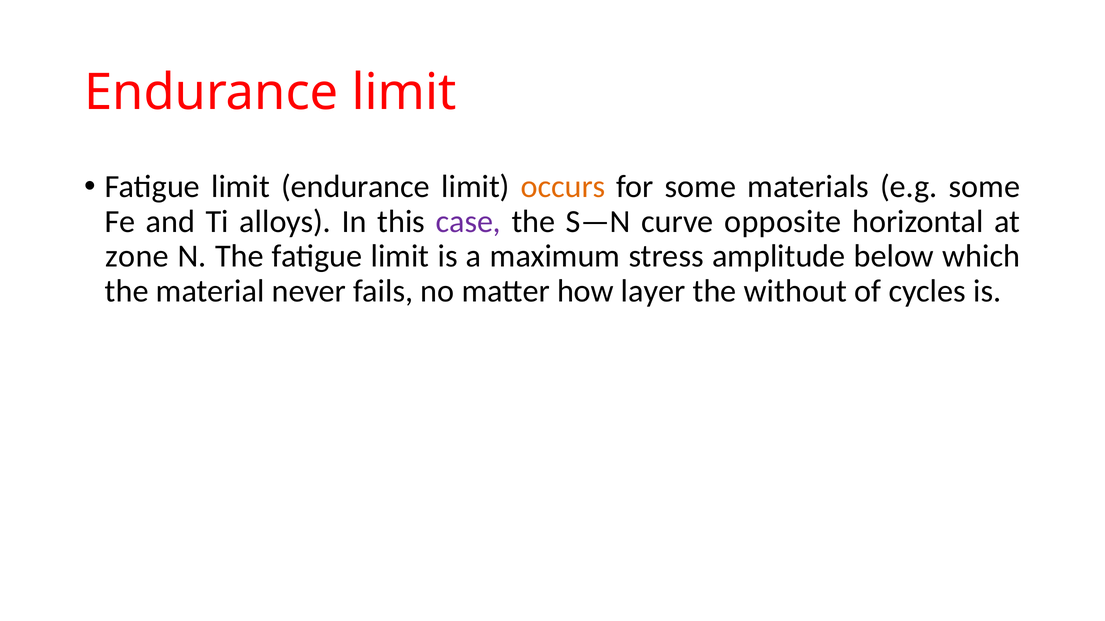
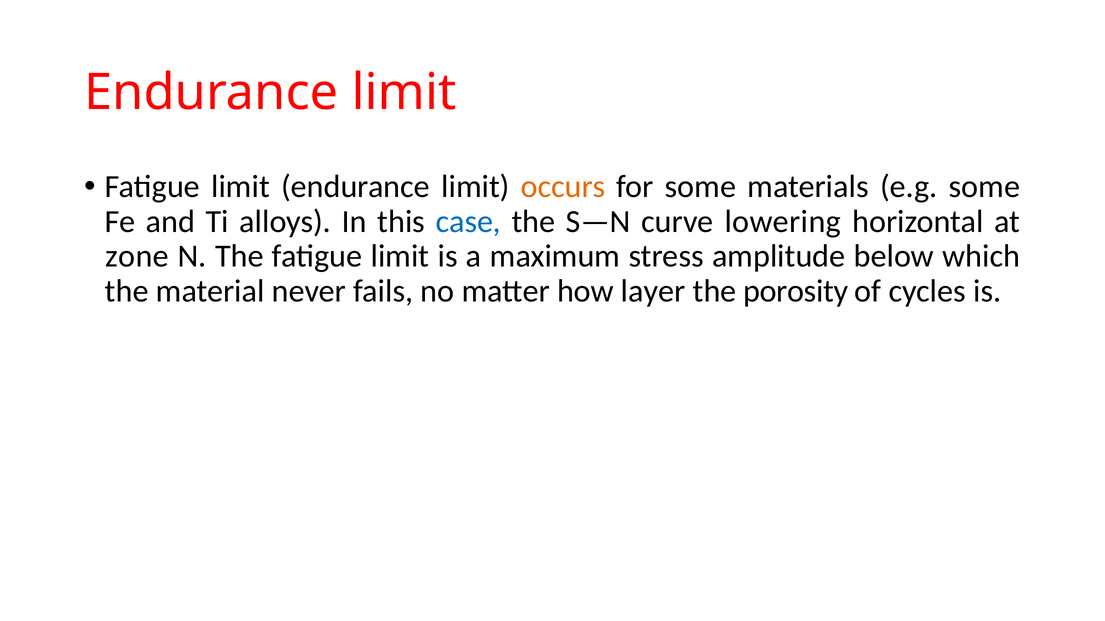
case colour: purple -> blue
opposite: opposite -> lowering
without: without -> porosity
